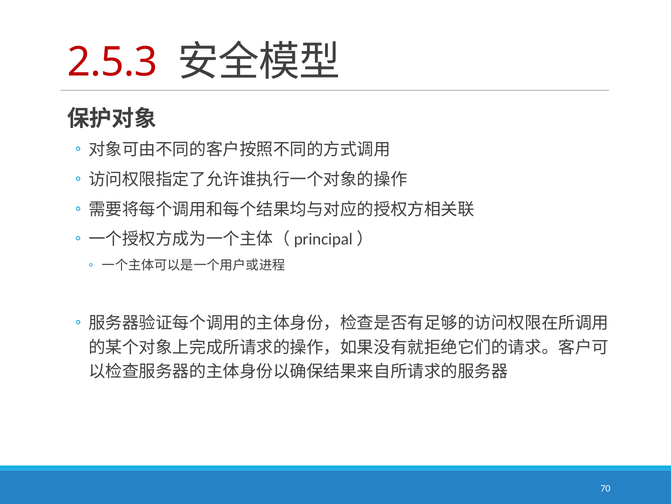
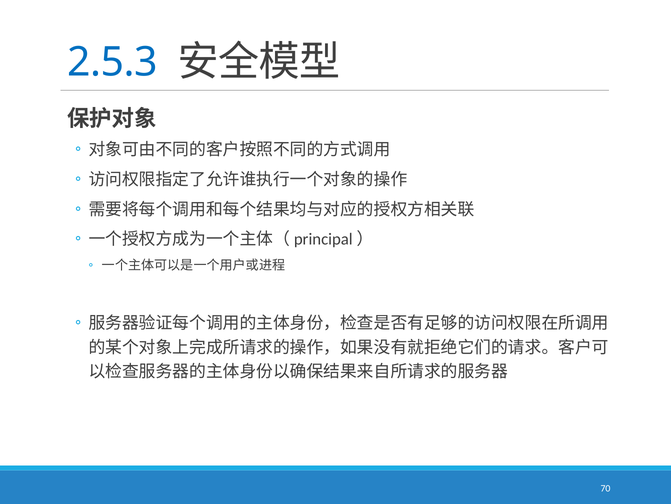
2.5.3 colour: red -> blue
